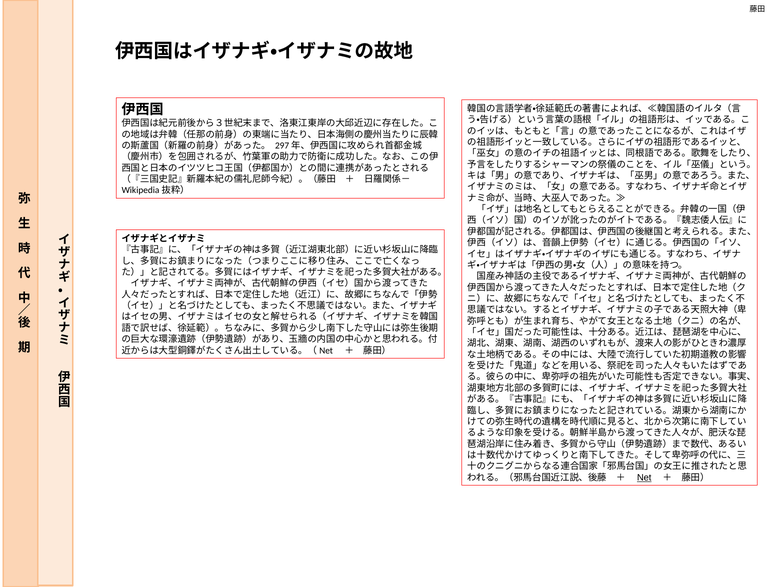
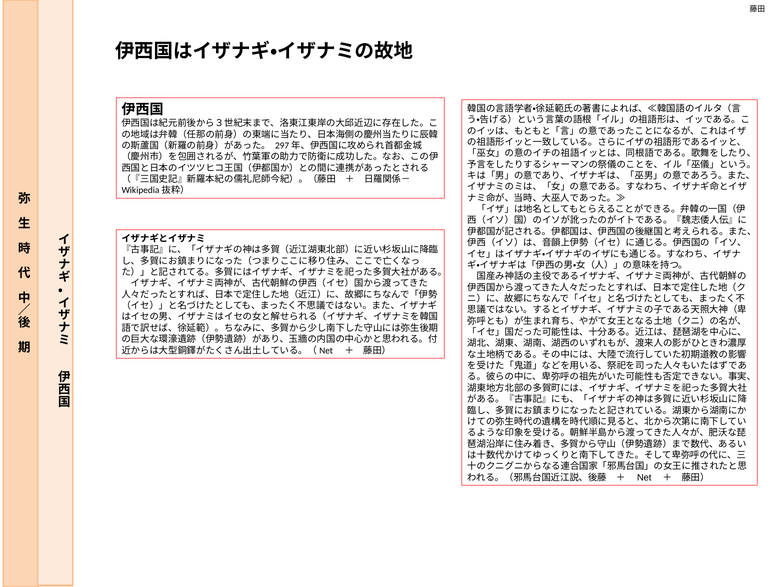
Net underline: present -> none
